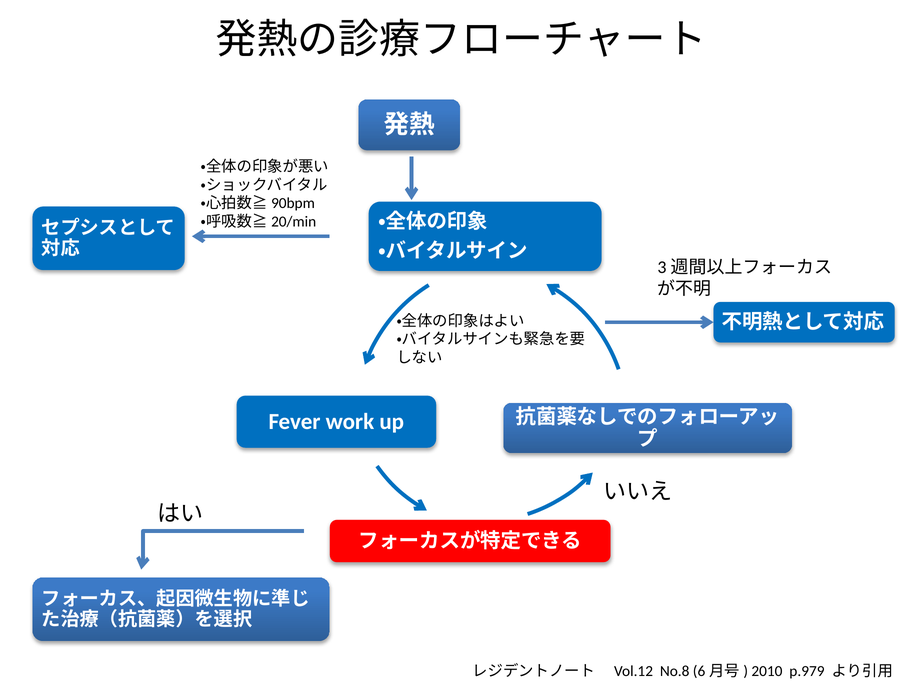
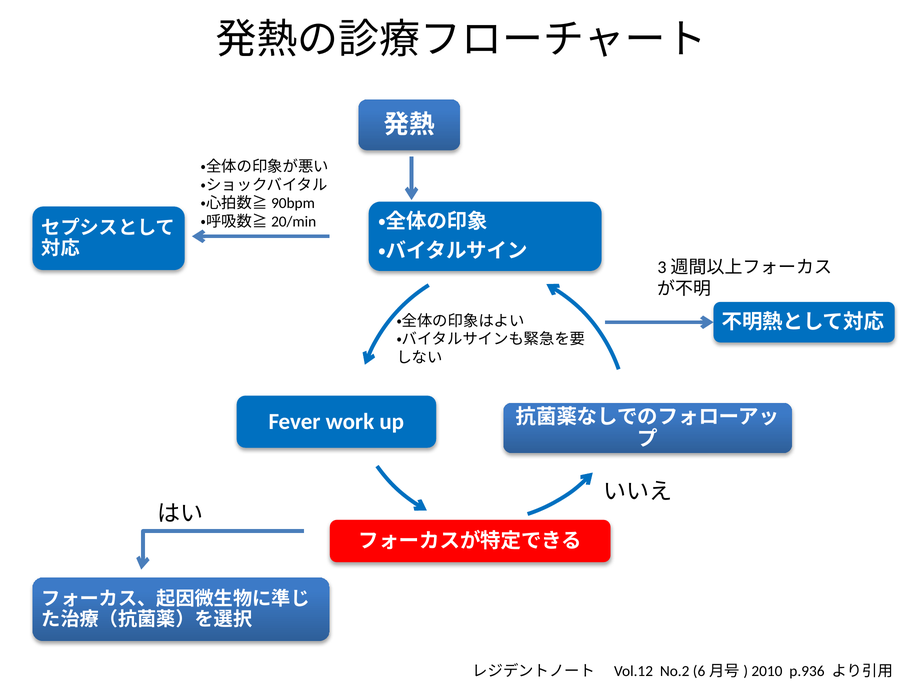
No.8: No.8 -> No.2
p.979: p.979 -> p.936
